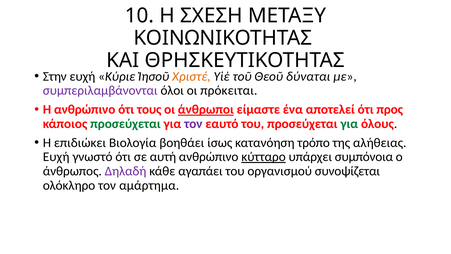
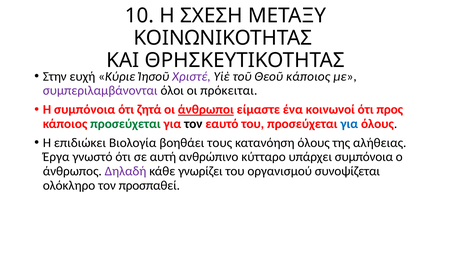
Χριστέ colour: orange -> purple
Θεοῦ δύναται: δύναται -> κάποιος
Η ανθρώπινο: ανθρώπινο -> συμπόνοια
τους: τους -> ζητά
αποτελεί: αποτελεί -> κοινωνοί
τον at (193, 124) colour: purple -> black
για at (349, 124) colour: green -> blue
ίσως: ίσως -> τους
κατανόηση τρόπο: τρόπο -> όλους
Ευχή at (56, 157): Ευχή -> Έργα
κύτταρο underline: present -> none
αγαπάει: αγαπάει -> γνωρίζει
αμάρτημα: αμάρτημα -> προσπαθεί
